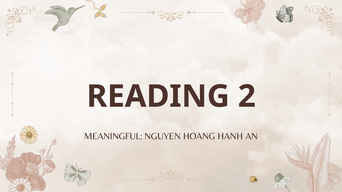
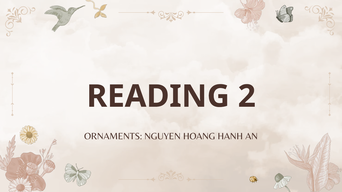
MEANINGFUL: MEANINGFUL -> ORNAMENTS
